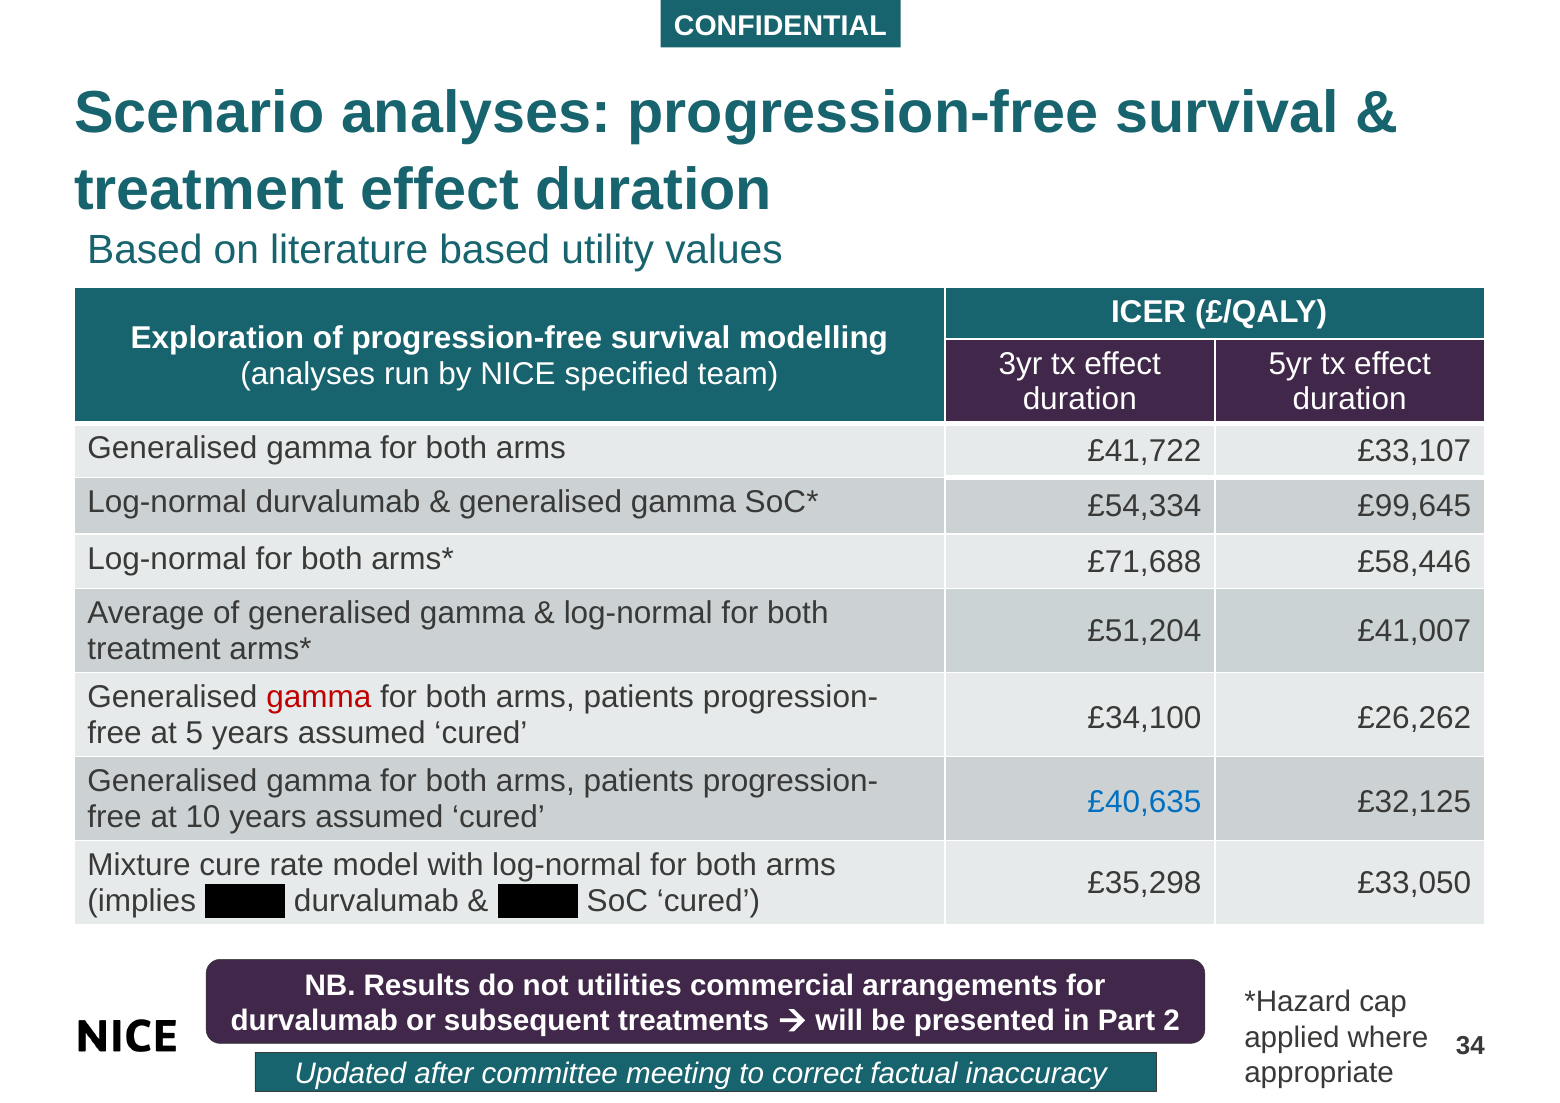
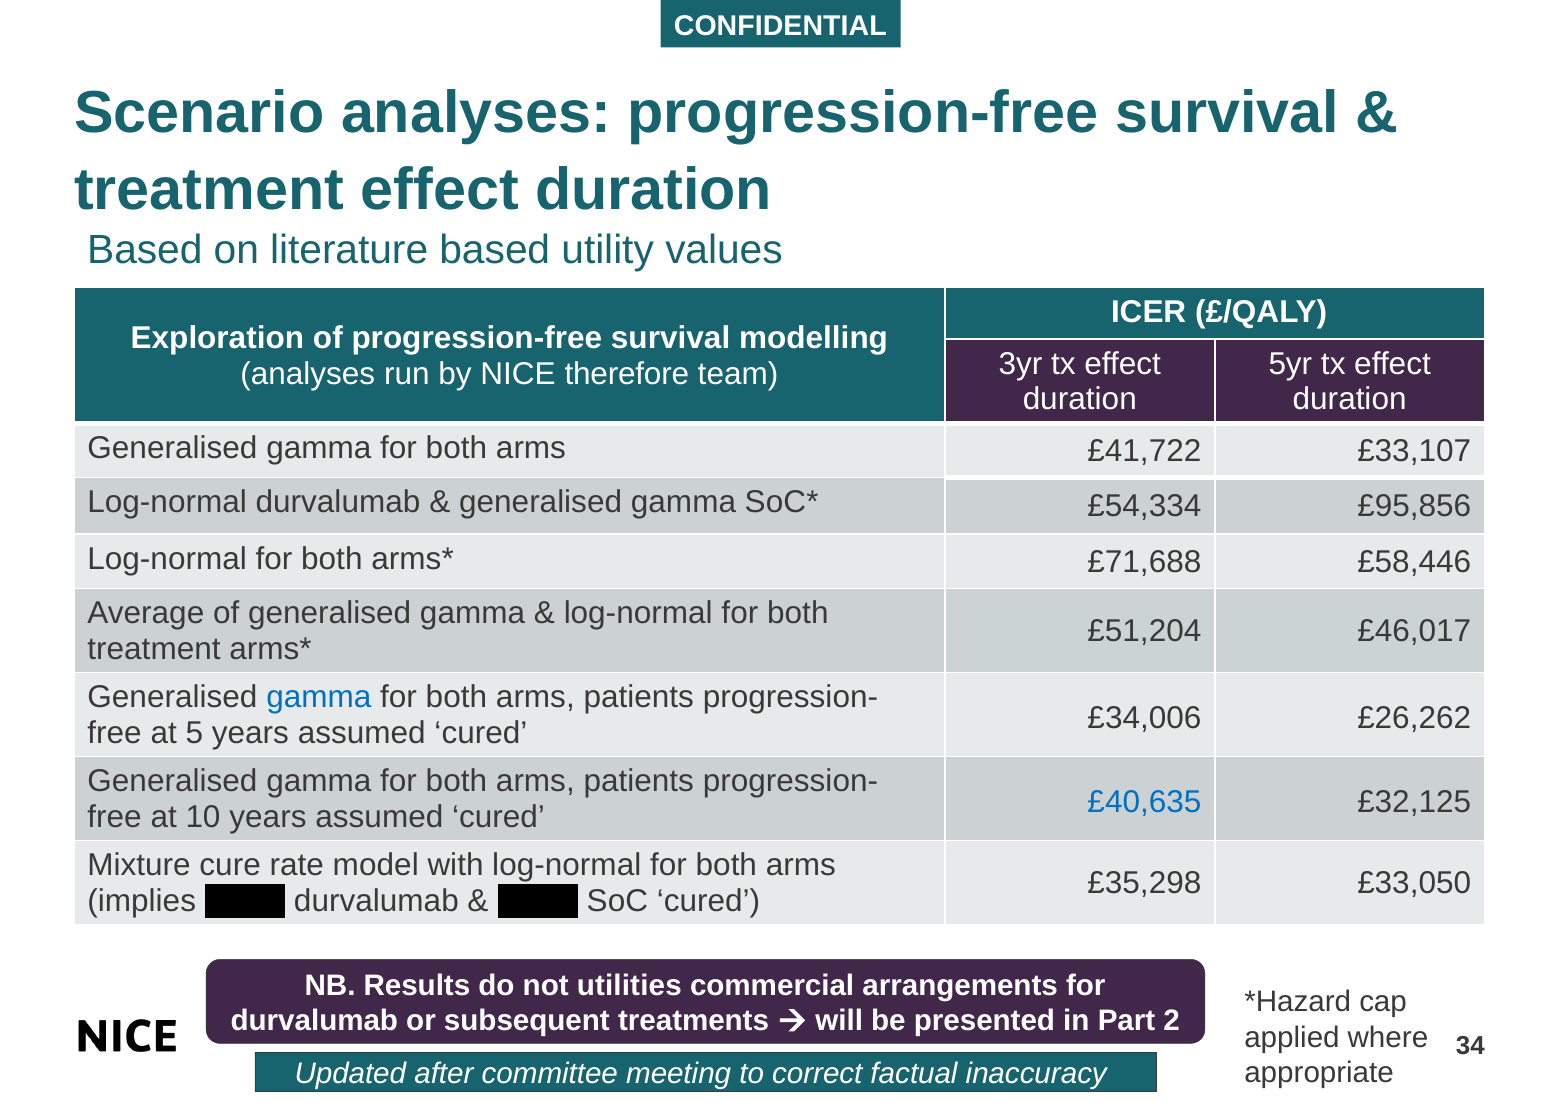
specified: specified -> therefore
£99,645: £99,645 -> £95,856
£41,007: £41,007 -> £46,017
gamma at (319, 697) colour: red -> blue
£34,100: £34,100 -> £34,006
